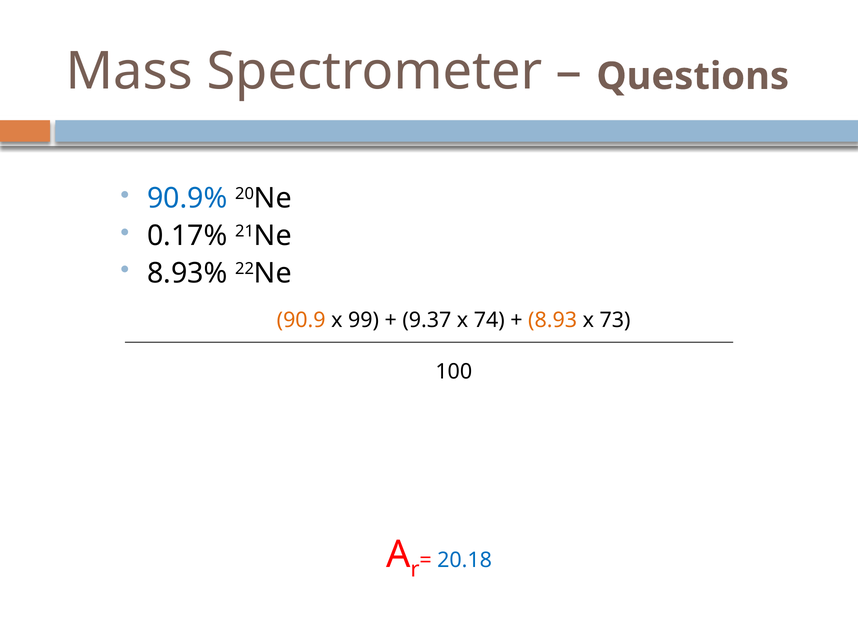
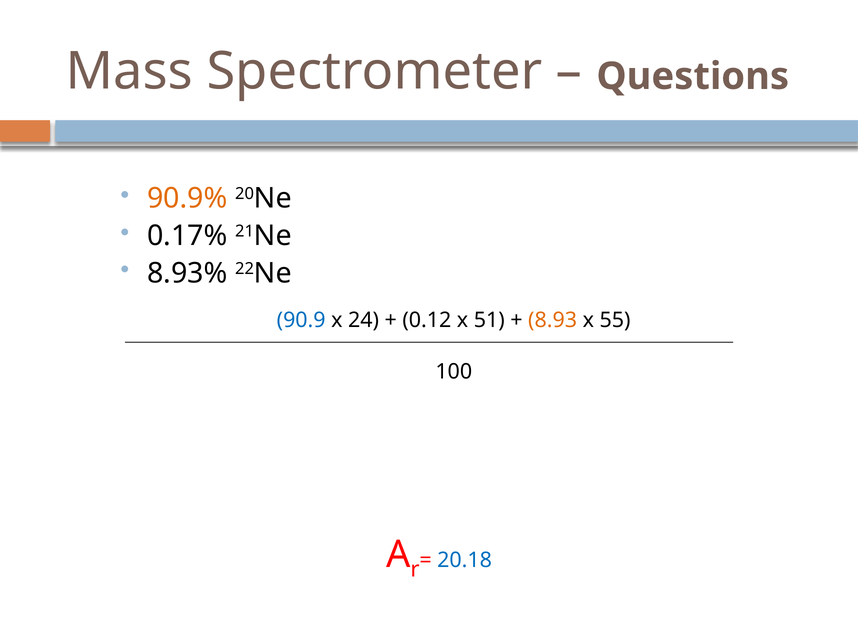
90.9% colour: blue -> orange
90.9 colour: orange -> blue
99: 99 -> 24
9.37: 9.37 -> 0.12
74: 74 -> 51
73: 73 -> 55
